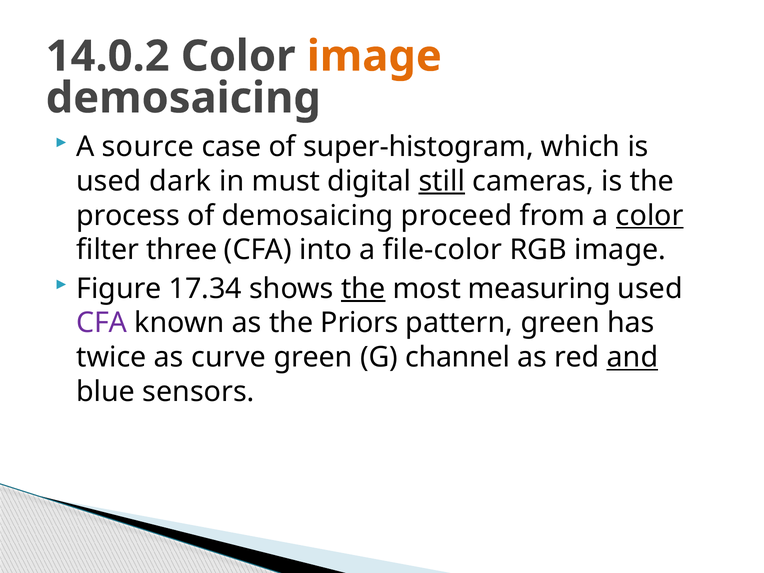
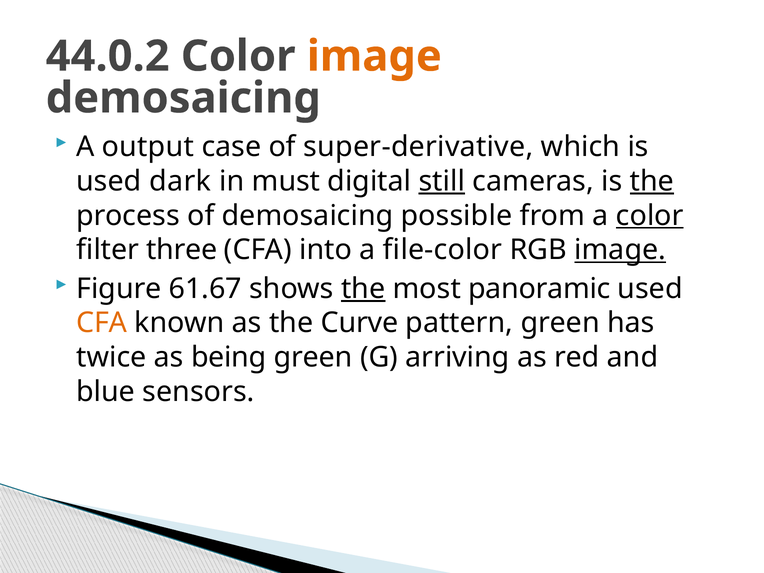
14.0.2: 14.0.2 -> 44.0.2
source: source -> output
super-histogram: super-histogram -> super-derivative
the at (652, 181) underline: none -> present
proceed: proceed -> possible
image at (620, 250) underline: none -> present
17.34: 17.34 -> 61.67
measuring: measuring -> panoramic
CFA at (102, 323) colour: purple -> orange
Priors: Priors -> Curve
curve: curve -> being
channel: channel -> arriving
and underline: present -> none
